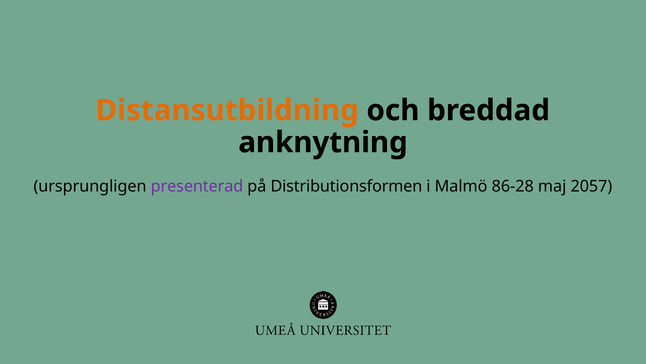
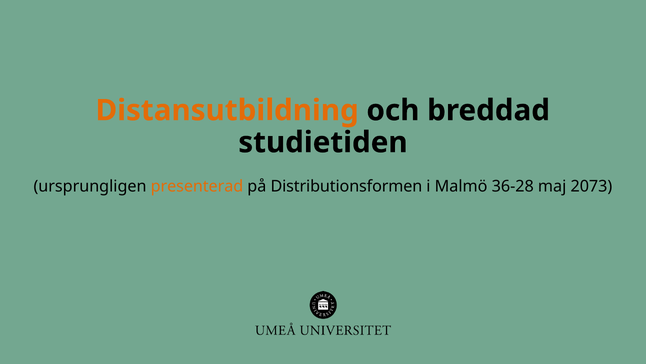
anknytning: anknytning -> studietiden
presenterad colour: purple -> orange
86-28: 86-28 -> 36-28
2057: 2057 -> 2073
